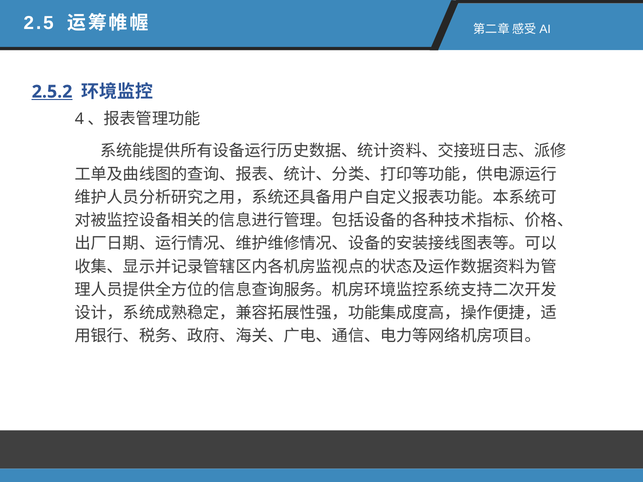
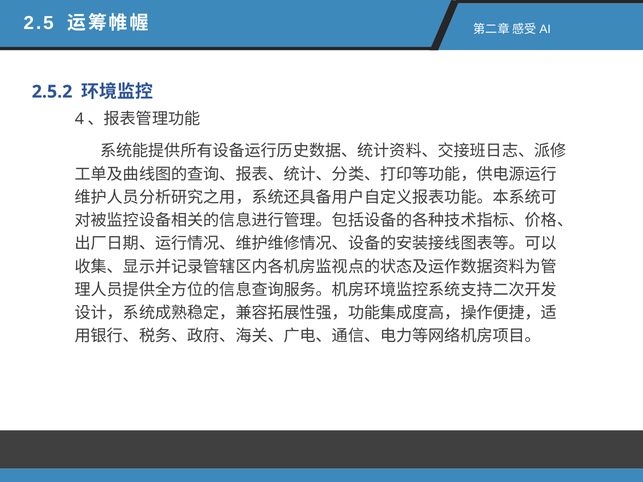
2.5.2 underline: present -> none
